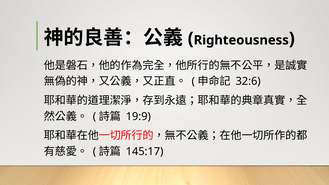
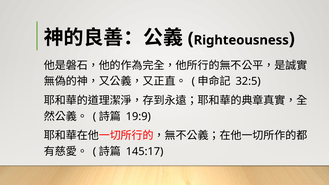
32:6: 32:6 -> 32:5
